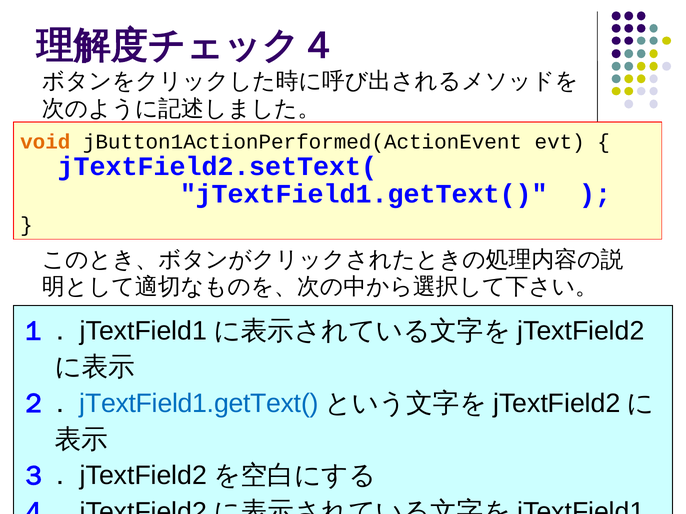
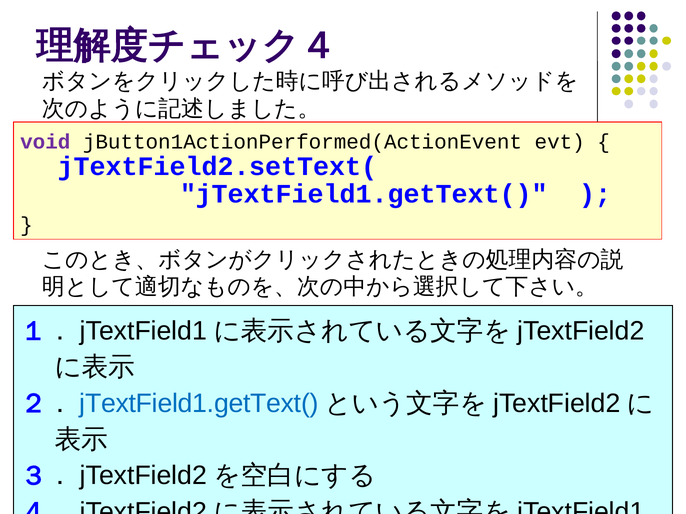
void colour: orange -> purple
